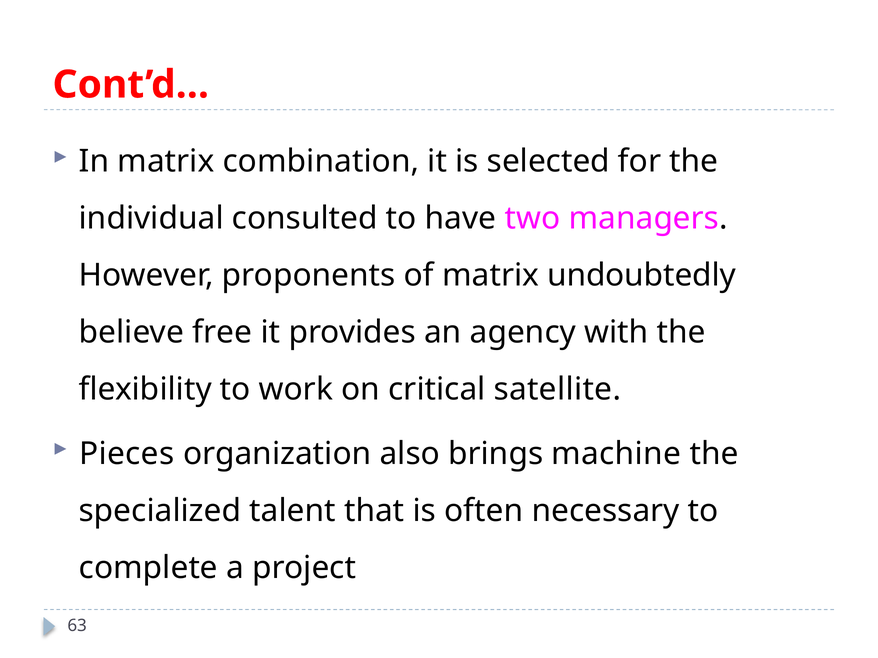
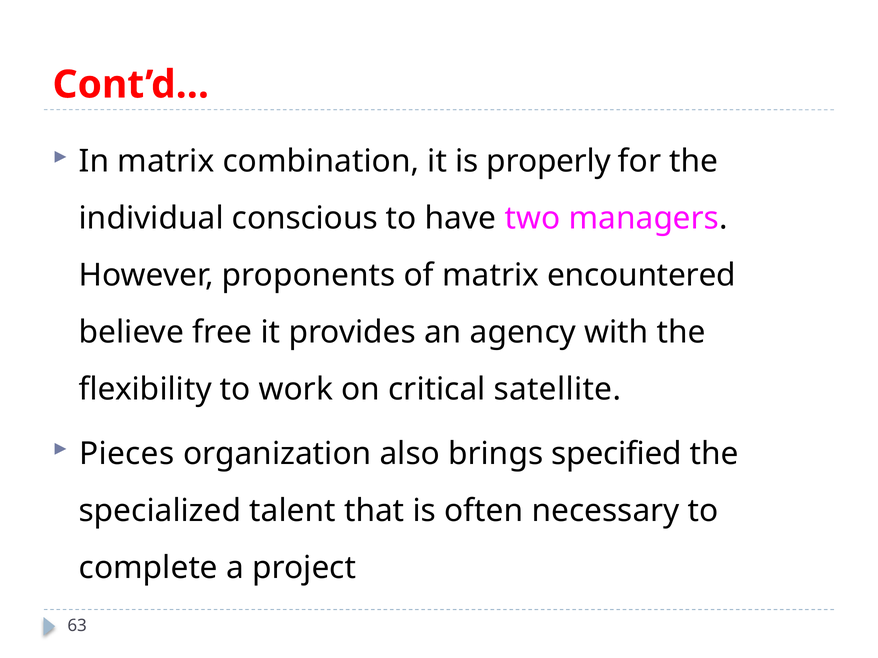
selected: selected -> properly
consulted: consulted -> conscious
undoubtedly: undoubtedly -> encountered
machine: machine -> specified
